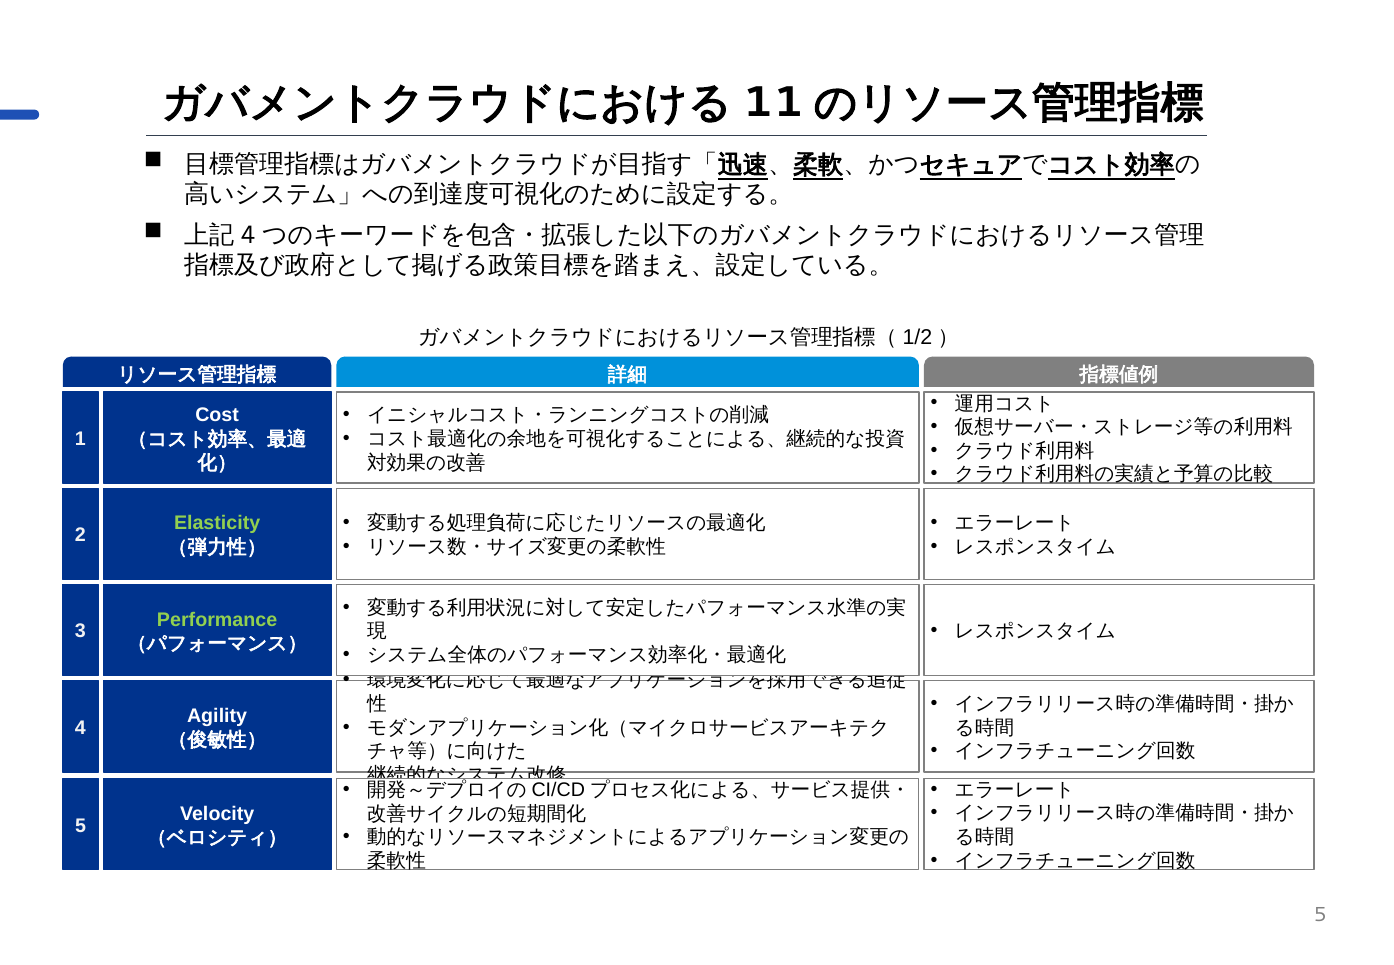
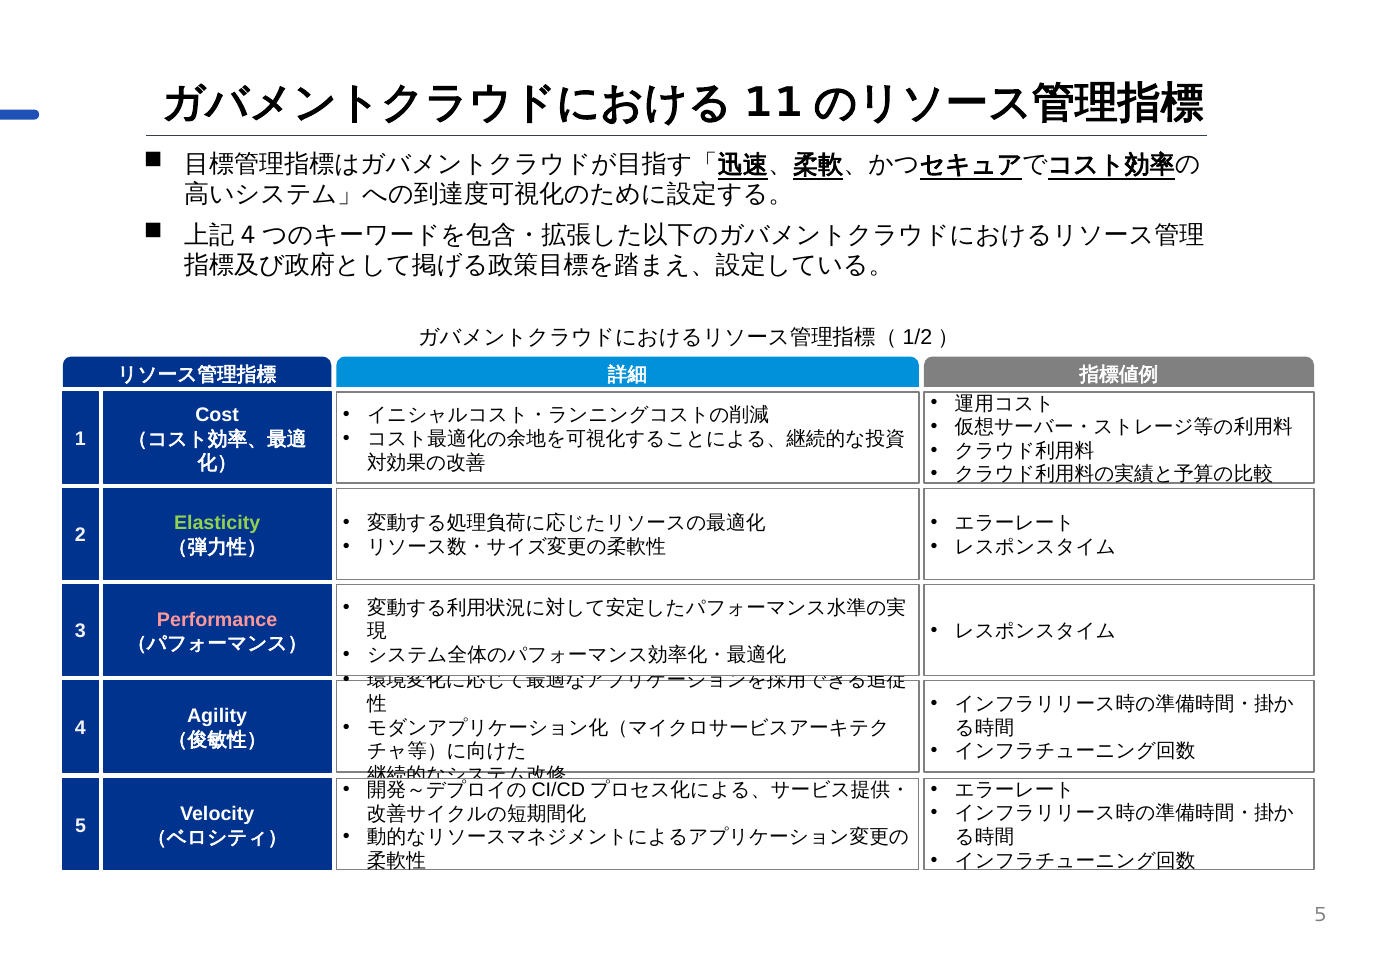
Performance colour: light green -> pink
